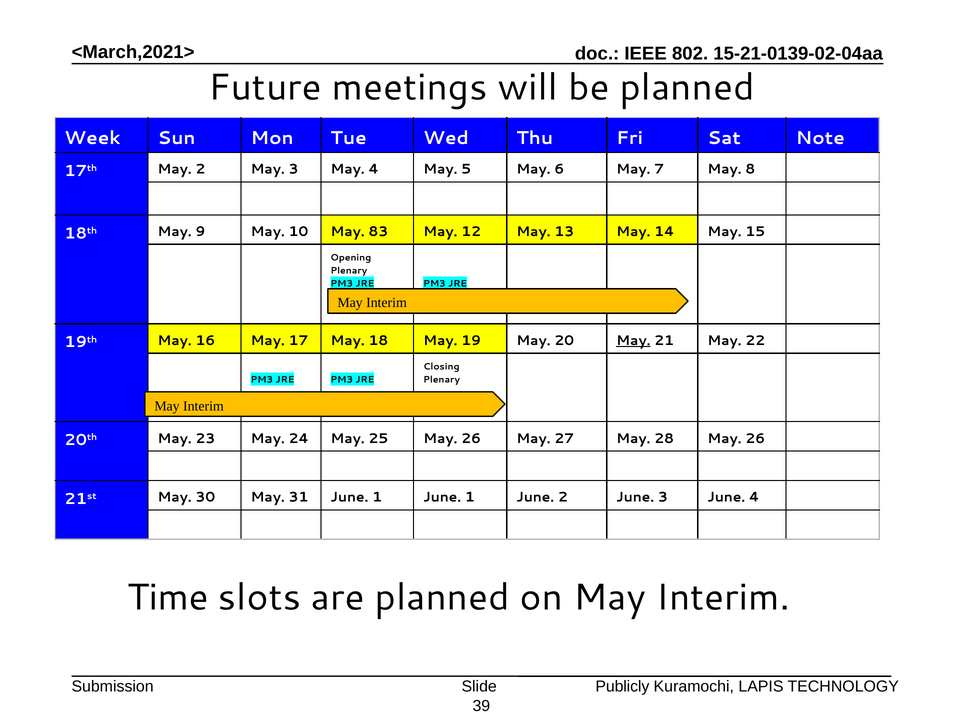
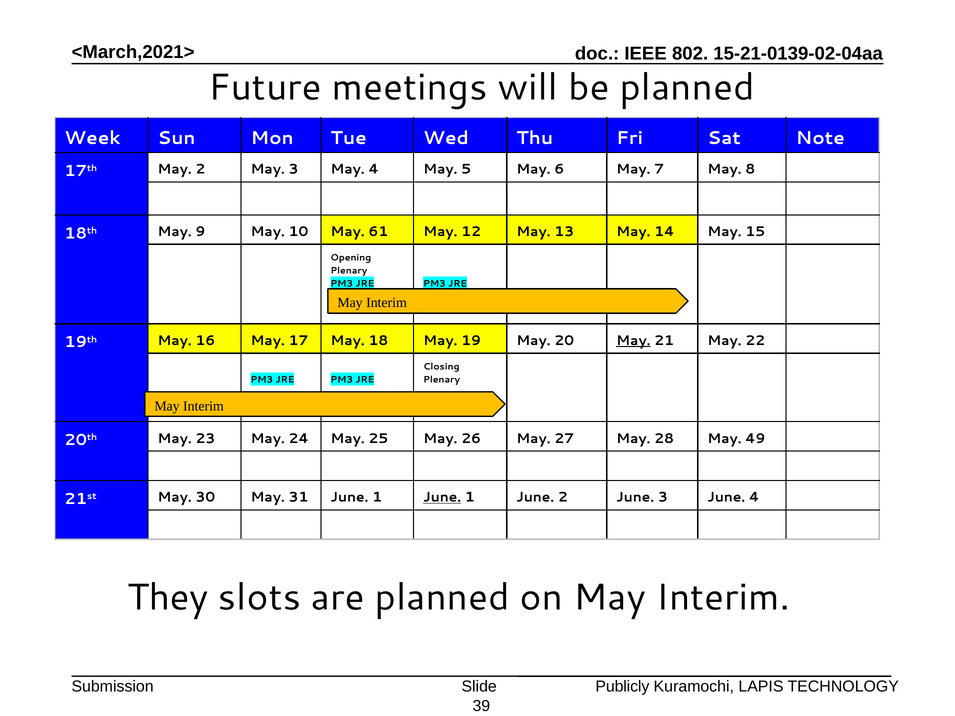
83: 83 -> 61
28 May 26: 26 -> 49
June at (442, 497) underline: none -> present
Time: Time -> They
